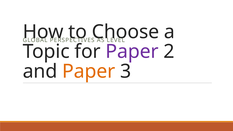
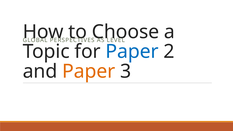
Paper at (132, 52) colour: purple -> blue
